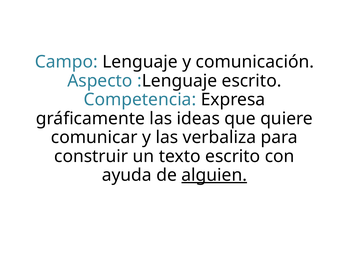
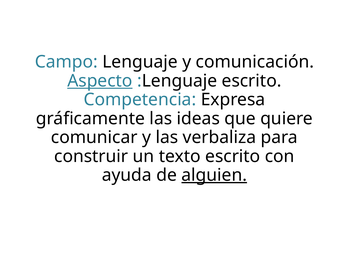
Aspecto underline: none -> present
